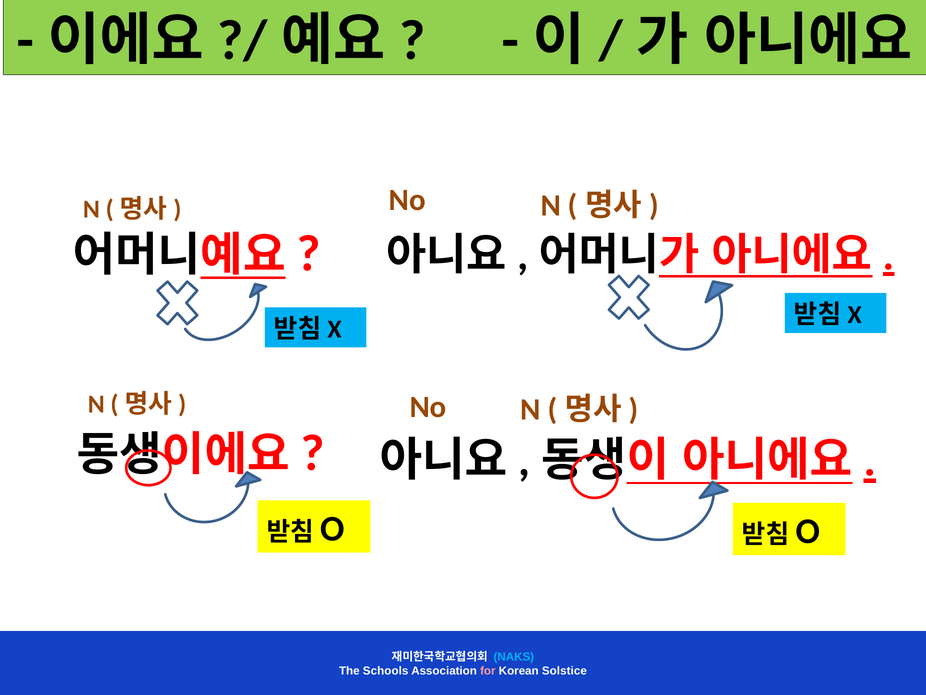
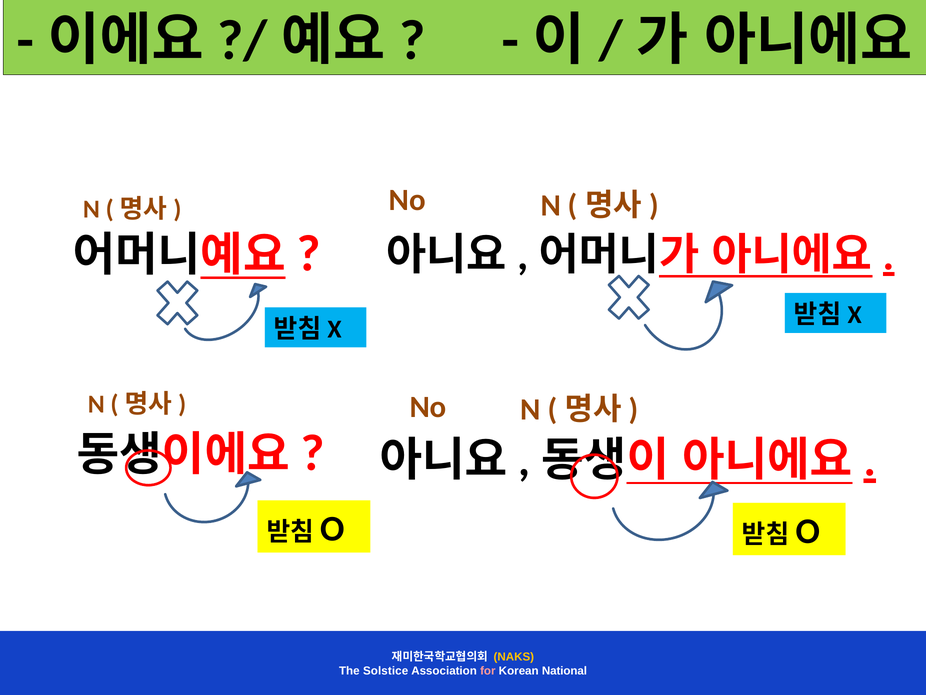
NAKS colour: light blue -> yellow
Schools: Schools -> Solstice
Solstice: Solstice -> National
